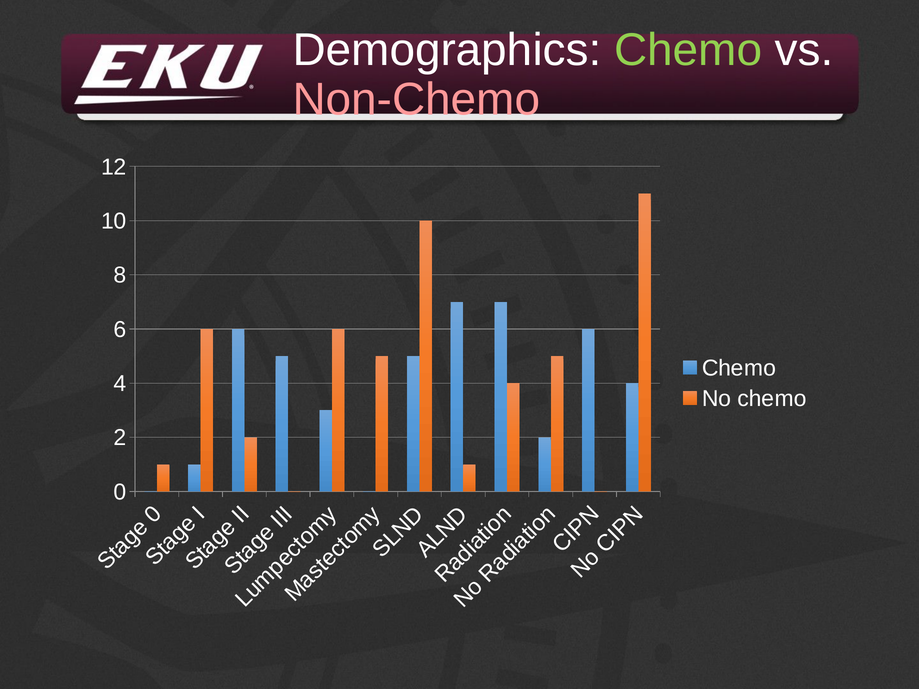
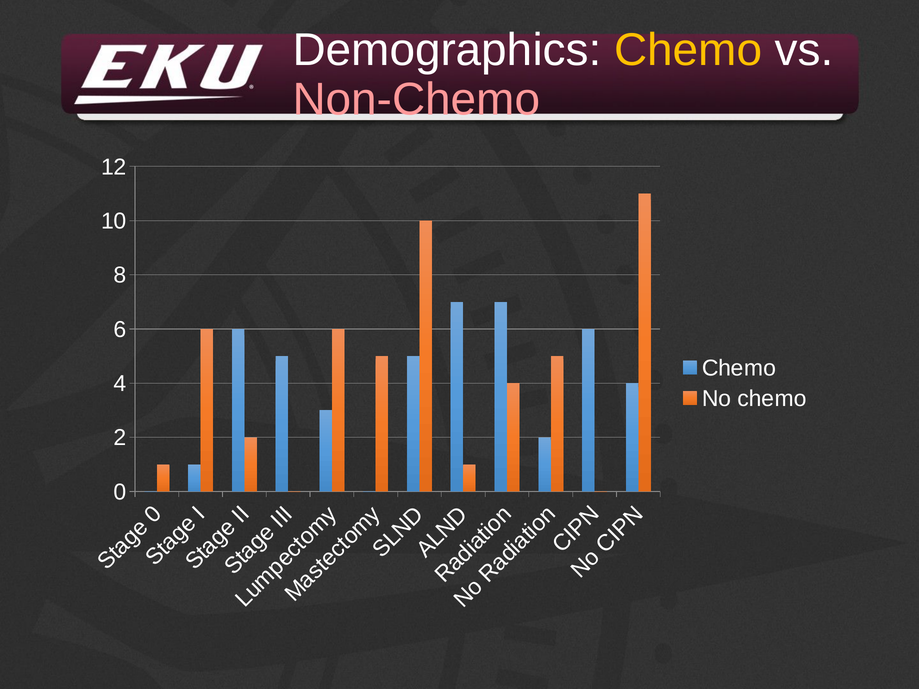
Chemo at (688, 50) colour: light green -> yellow
